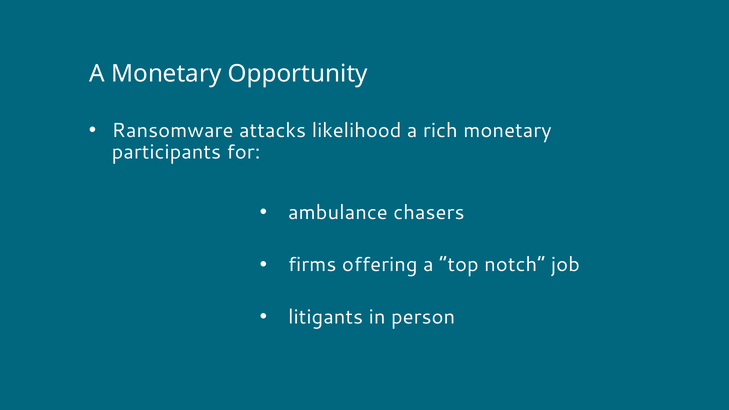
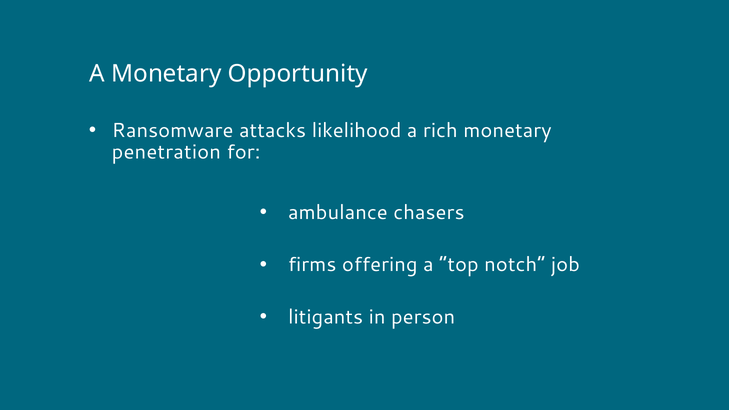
participants: participants -> penetration
